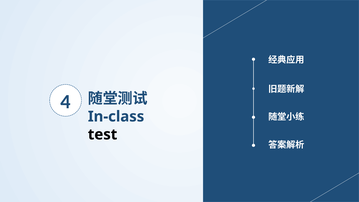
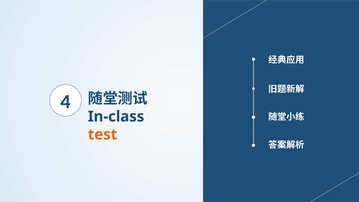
test colour: black -> orange
